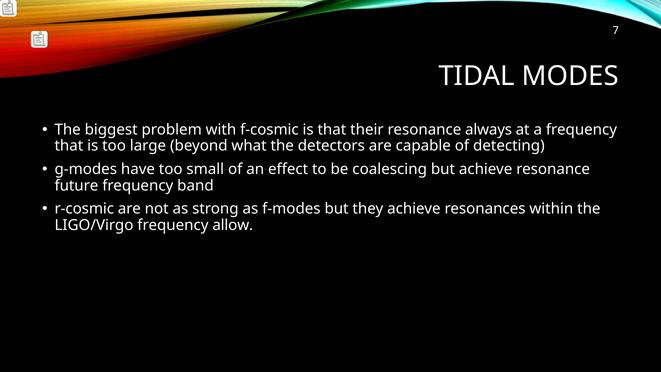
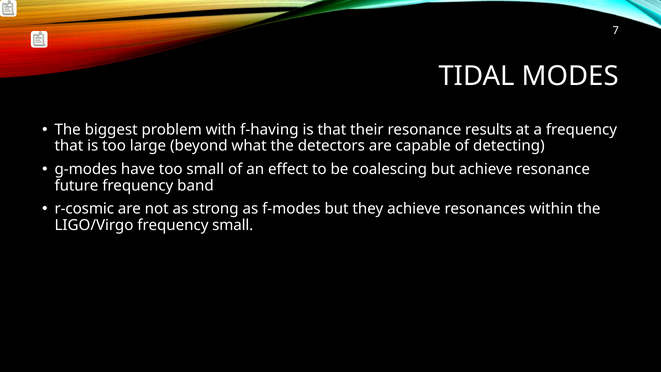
f-cosmic: f-cosmic -> f-having
always: always -> results
frequency allow: allow -> small
